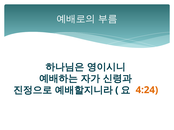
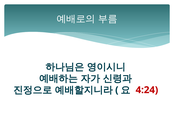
4:24 colour: orange -> red
